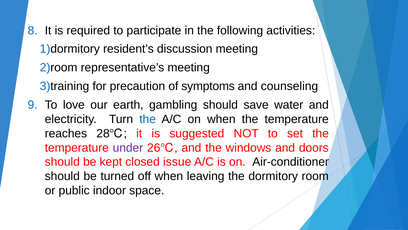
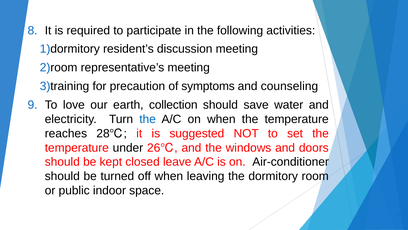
gambling: gambling -> collection
under colour: purple -> black
issue: issue -> leave
